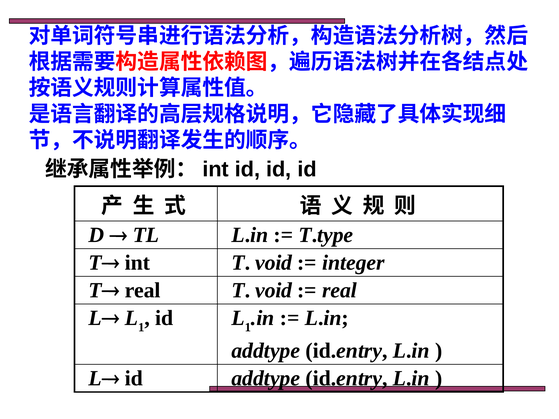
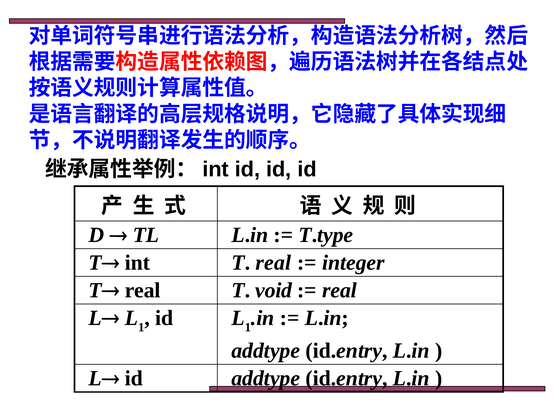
int T void: void -> real
